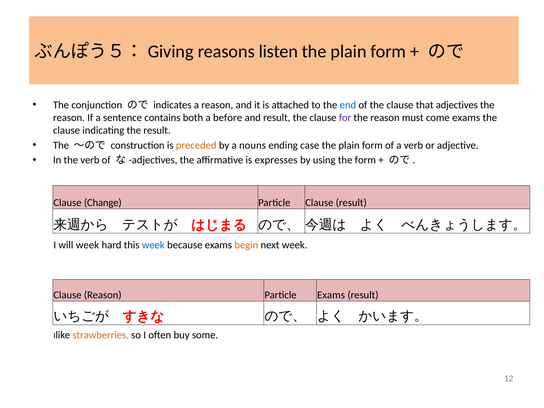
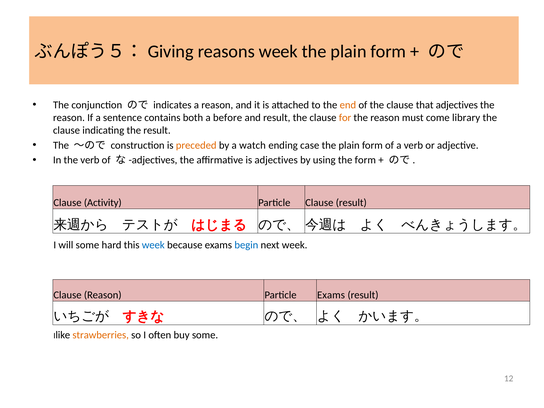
reasons listen: listen -> week
end colour: blue -> orange
for colour: purple -> orange
come exams: exams -> library
nouns: nouns -> watch
is expresses: expresses -> adjectives
Change: Change -> Activity
will week: week -> some
begin colour: orange -> blue
